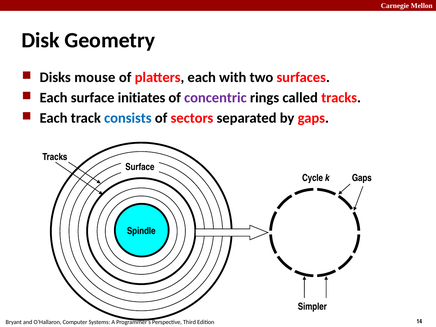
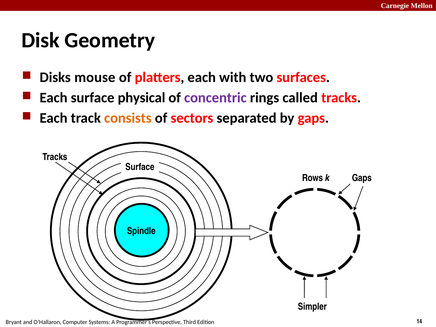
initiates: initiates -> physical
consists colour: blue -> orange
Cycle: Cycle -> Rows
